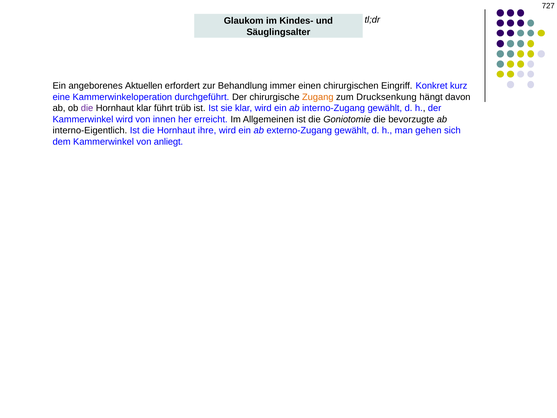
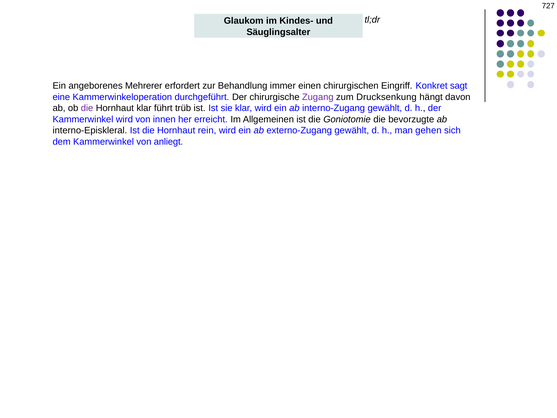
Aktuellen: Aktuellen -> Mehrerer
kurz: kurz -> sagt
Zugang colour: orange -> purple
interno-Eigentlich: interno-Eigentlich -> interno-Episkleral
ihre: ihre -> rein
